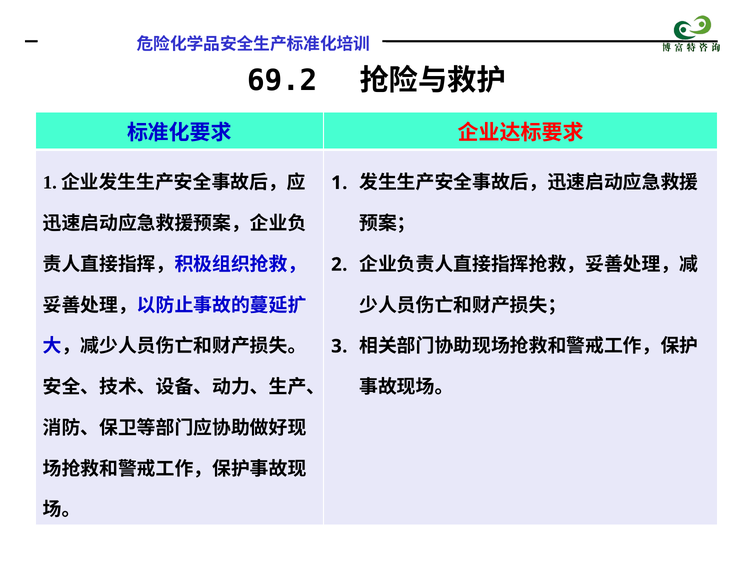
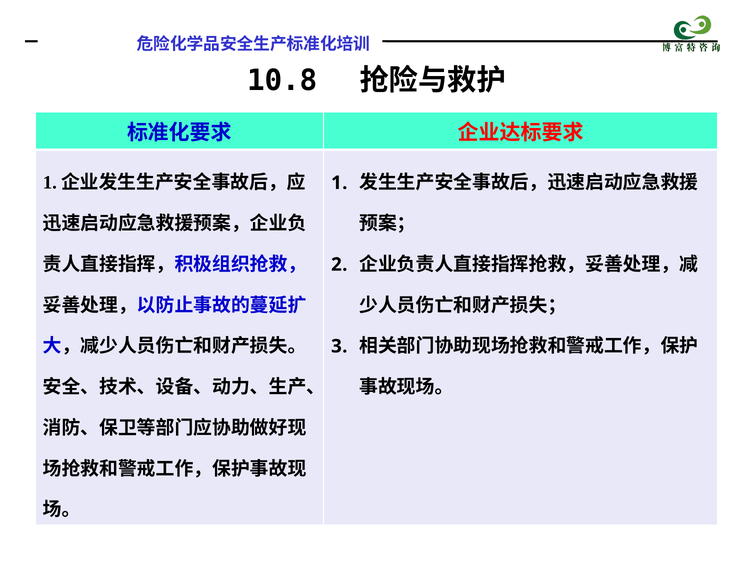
69.2: 69.2 -> 10.8
